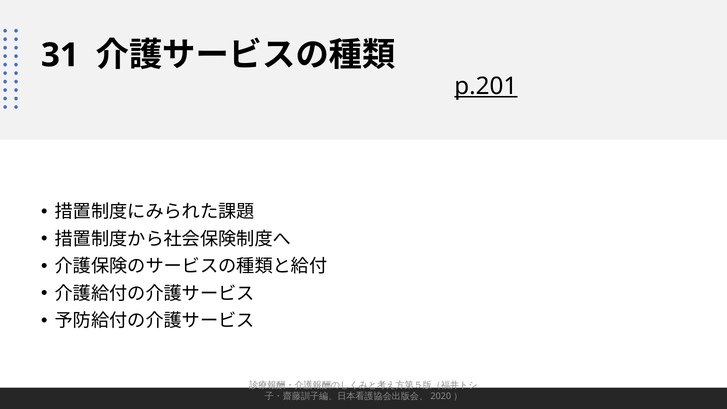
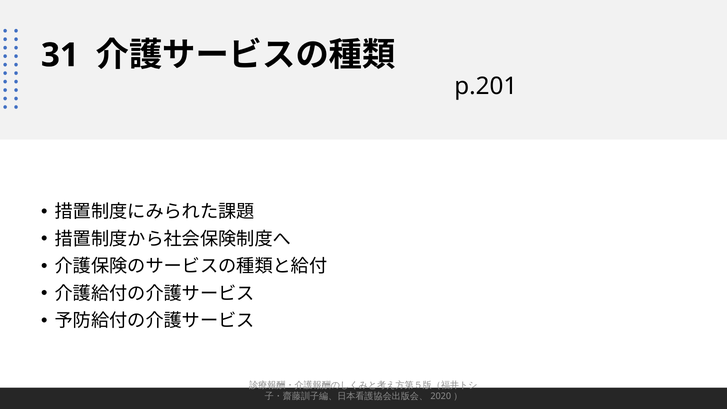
p.201 underline: present -> none
